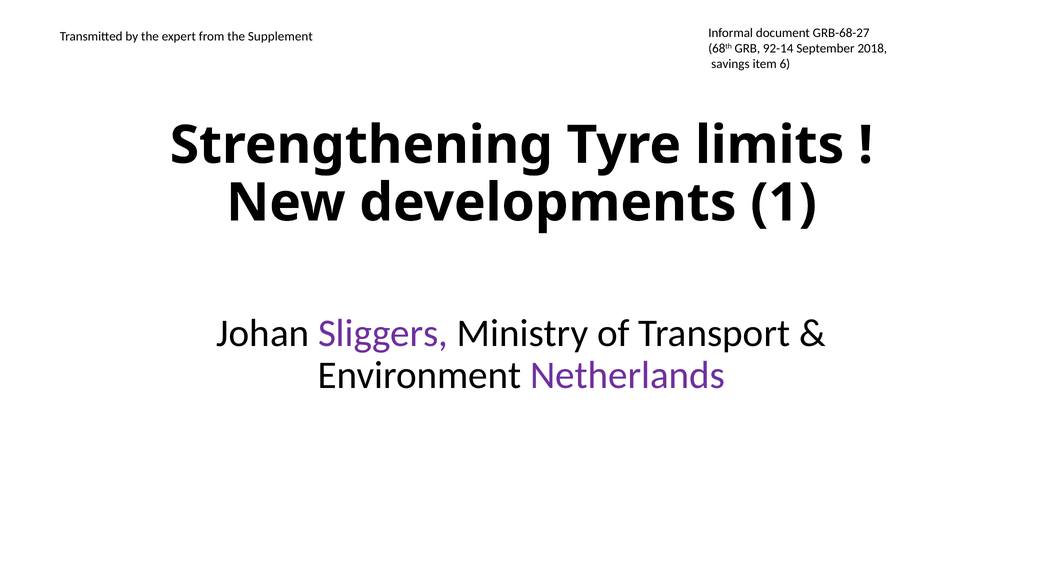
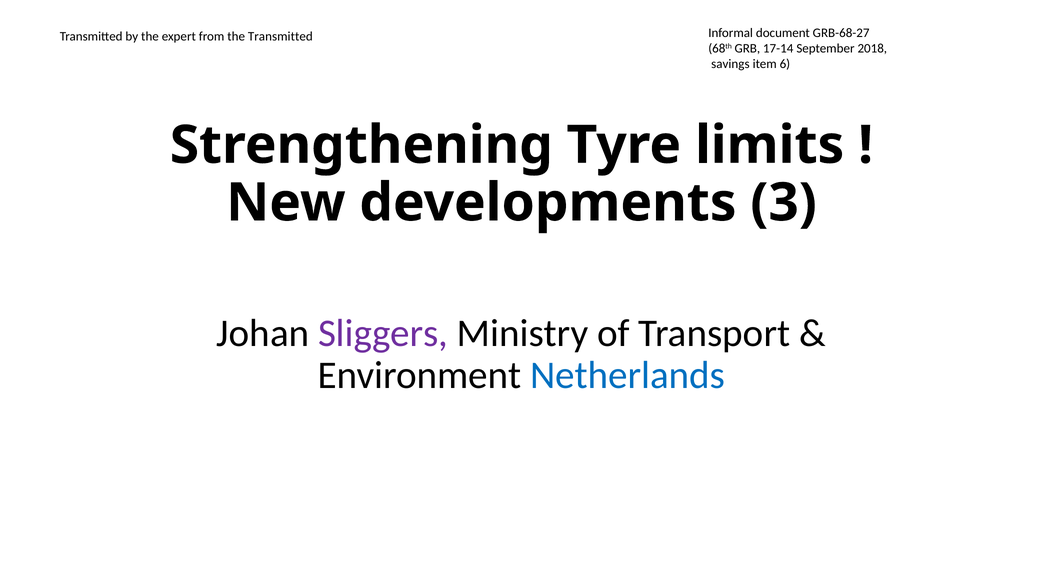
the Supplement: Supplement -> Transmitted
92-14: 92-14 -> 17-14
1: 1 -> 3
Netherlands colour: purple -> blue
